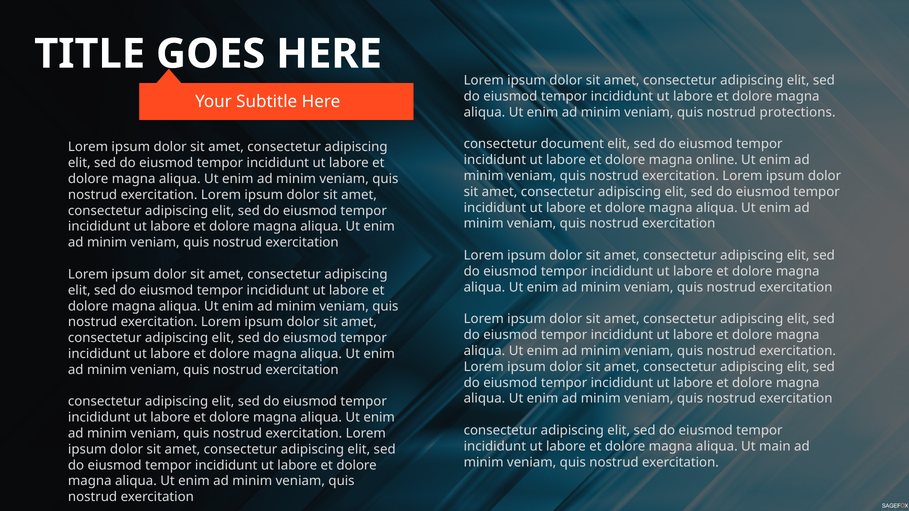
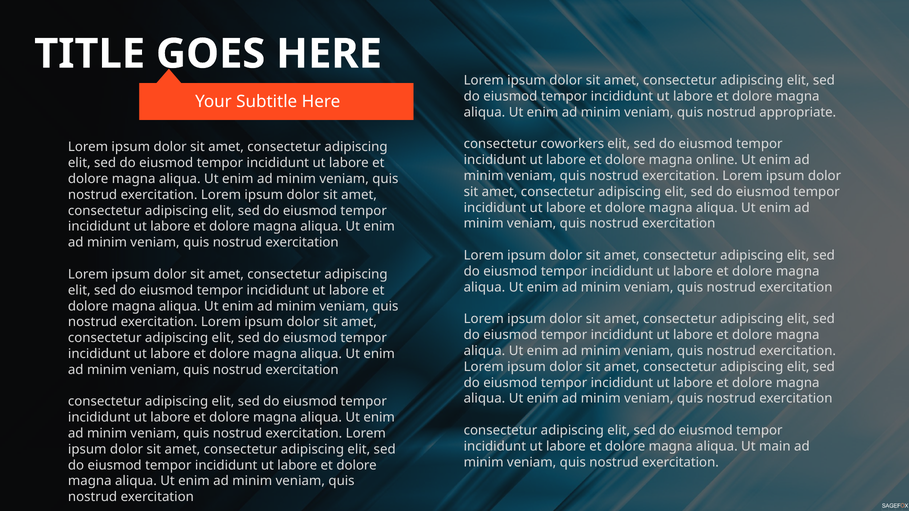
protections: protections -> appropriate
document: document -> coworkers
